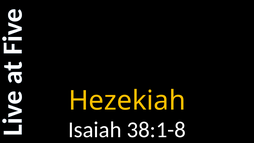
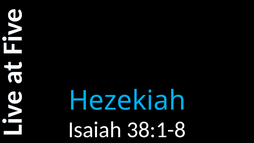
Hezekiah colour: yellow -> light blue
